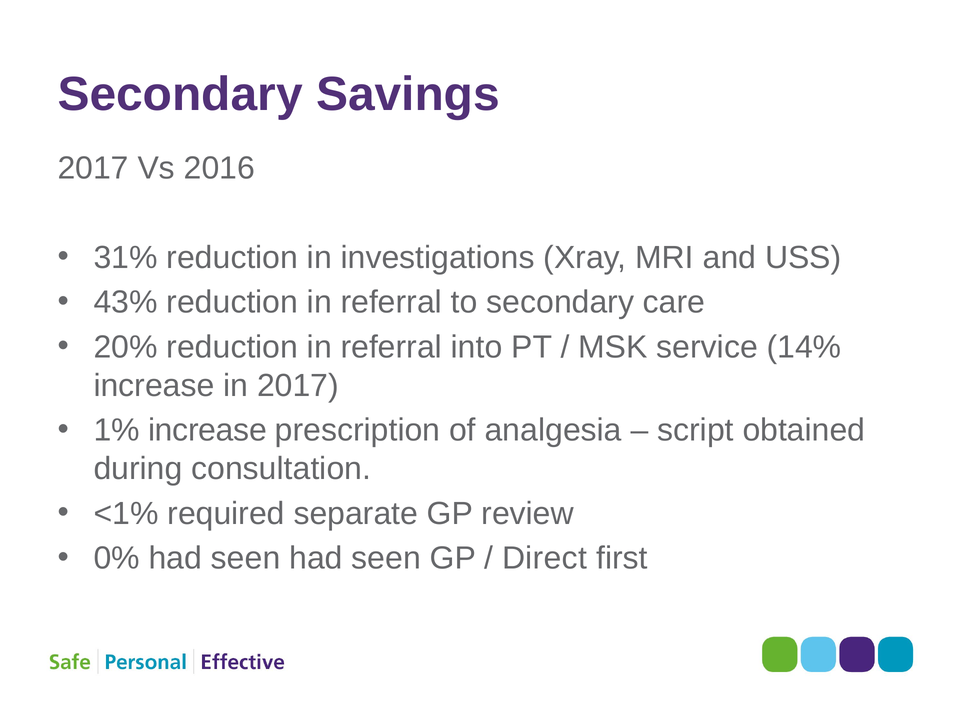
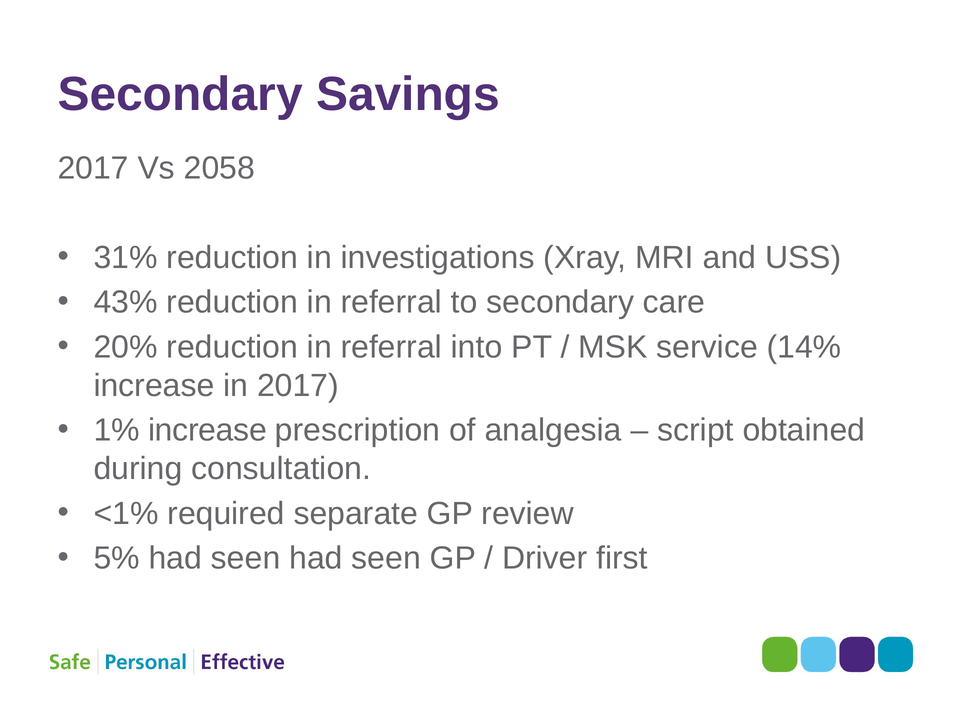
2016: 2016 -> 2058
0%: 0% -> 5%
Direct: Direct -> Driver
